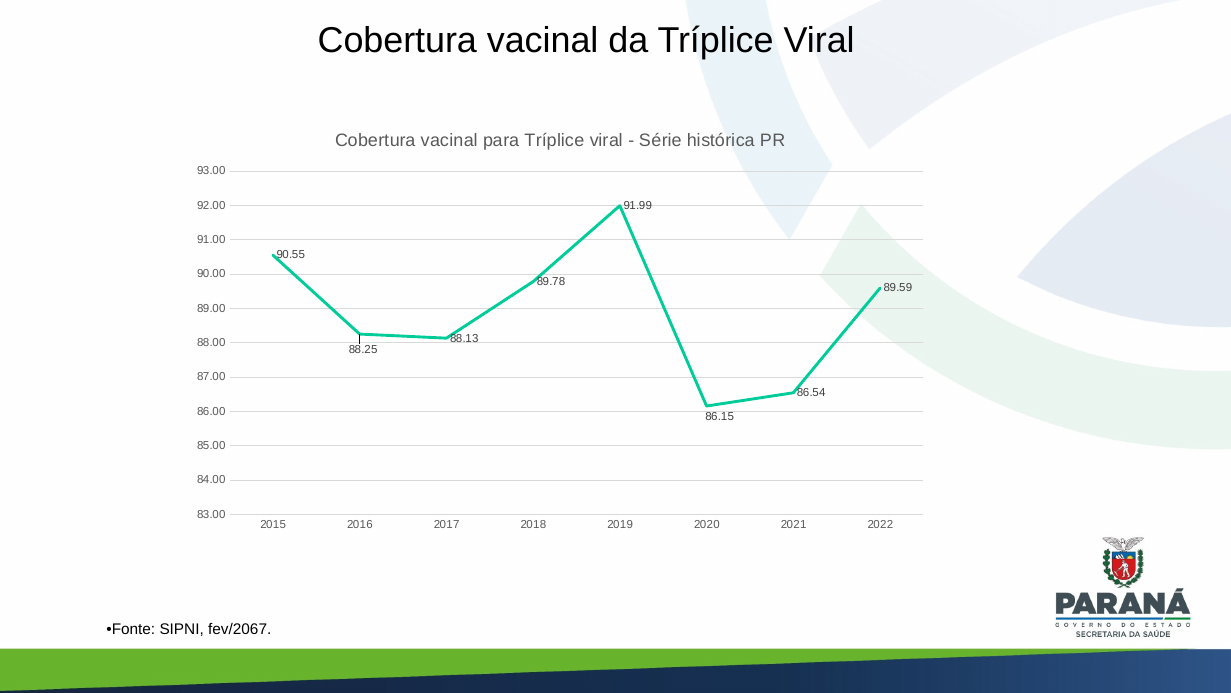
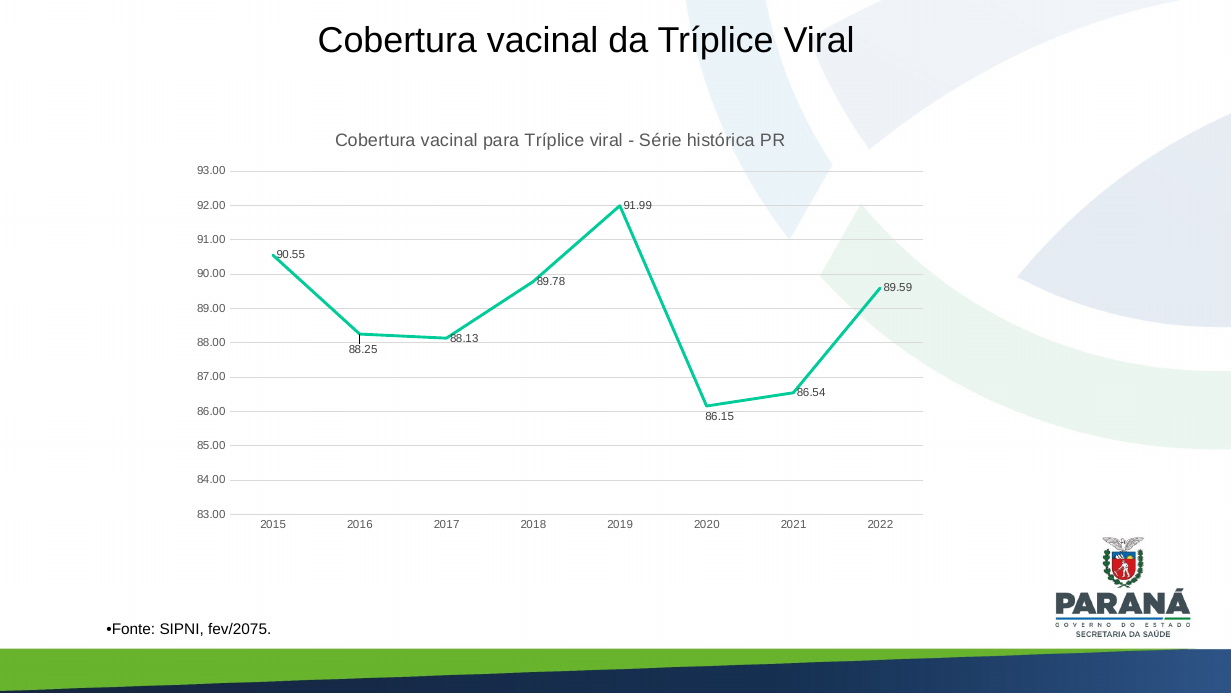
fev/2067: fev/2067 -> fev/2075
